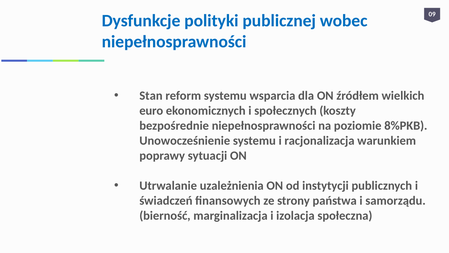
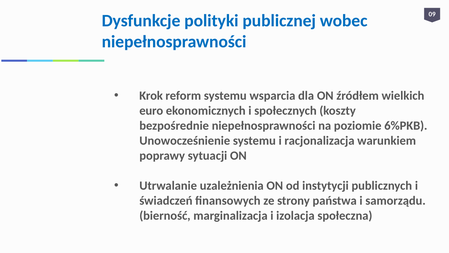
Stan: Stan -> Krok
8%PKB: 8%PKB -> 6%PKB
